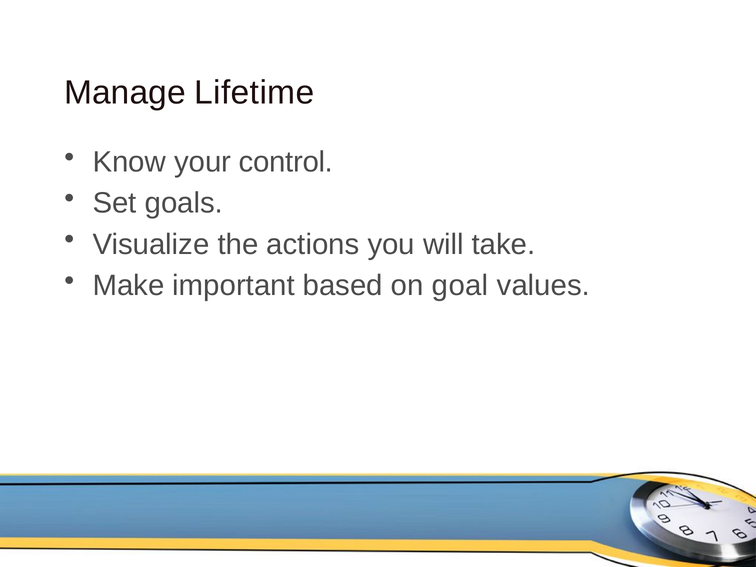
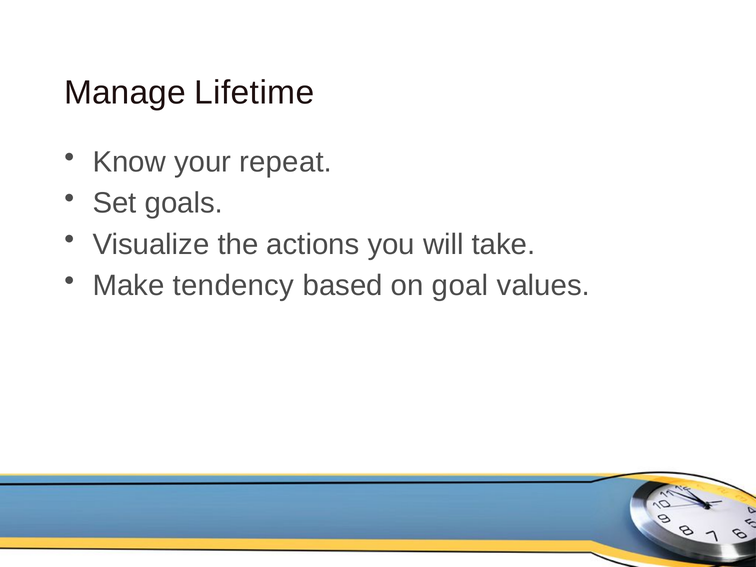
control: control -> repeat
important: important -> tendency
